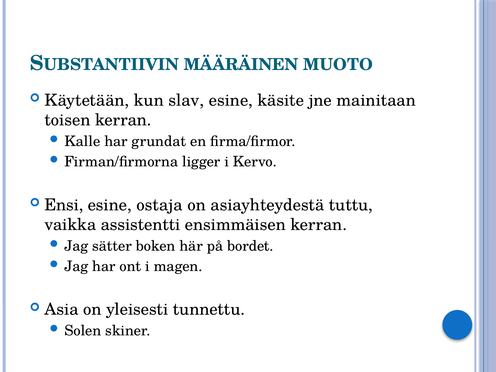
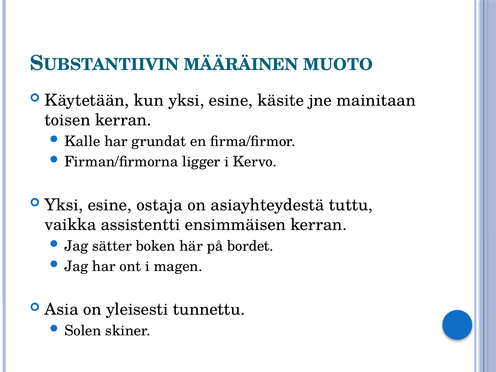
kun slav: slav -> yksi
Ensi at (64, 205): Ensi -> Yksi
